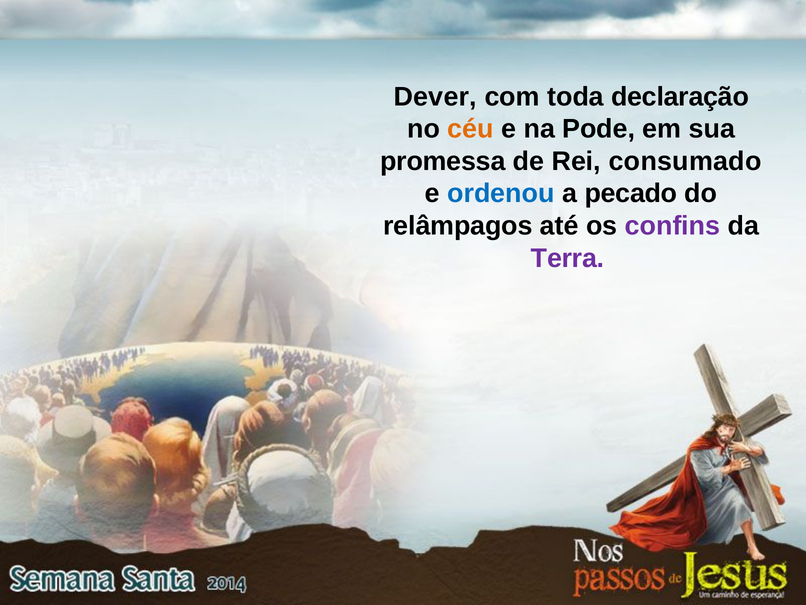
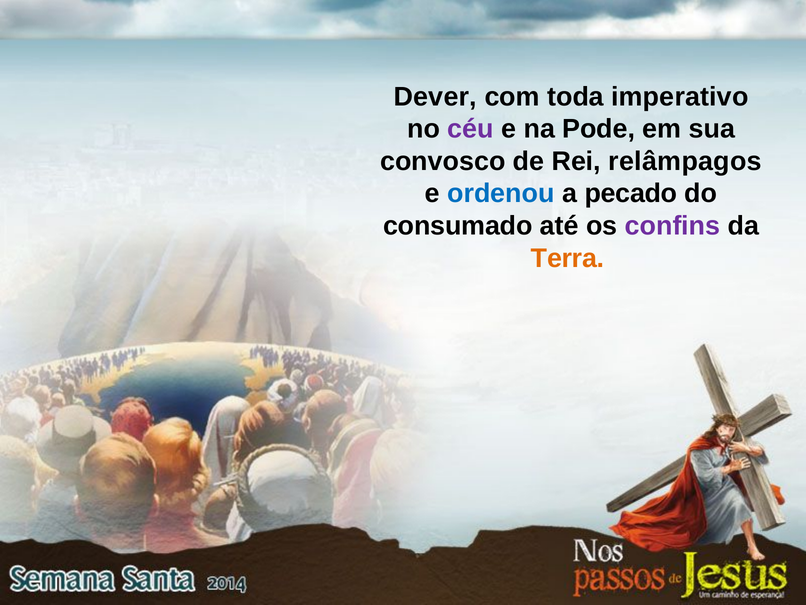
declaração: declaração -> imperativo
céu colour: orange -> purple
promessa: promessa -> convosco
consumado: consumado -> relâmpagos
relâmpagos: relâmpagos -> consumado
Terra colour: purple -> orange
